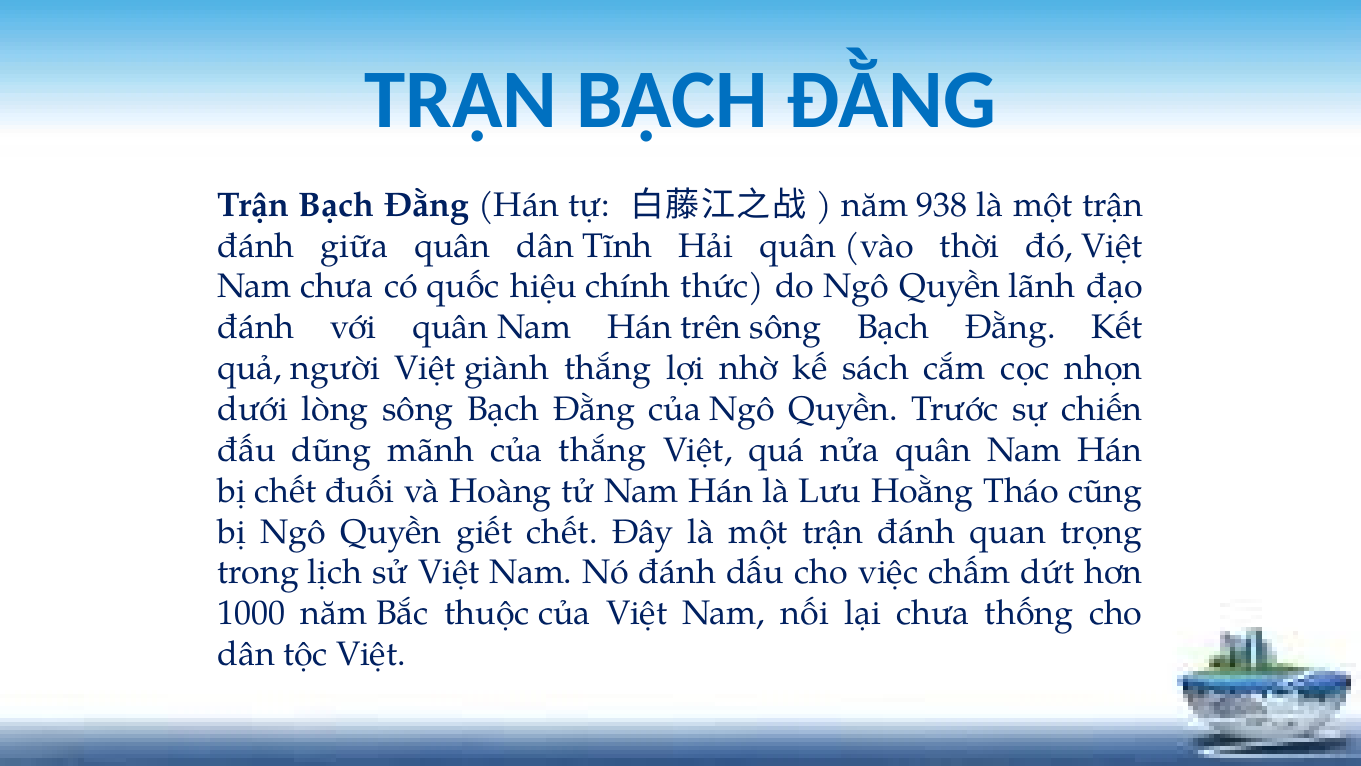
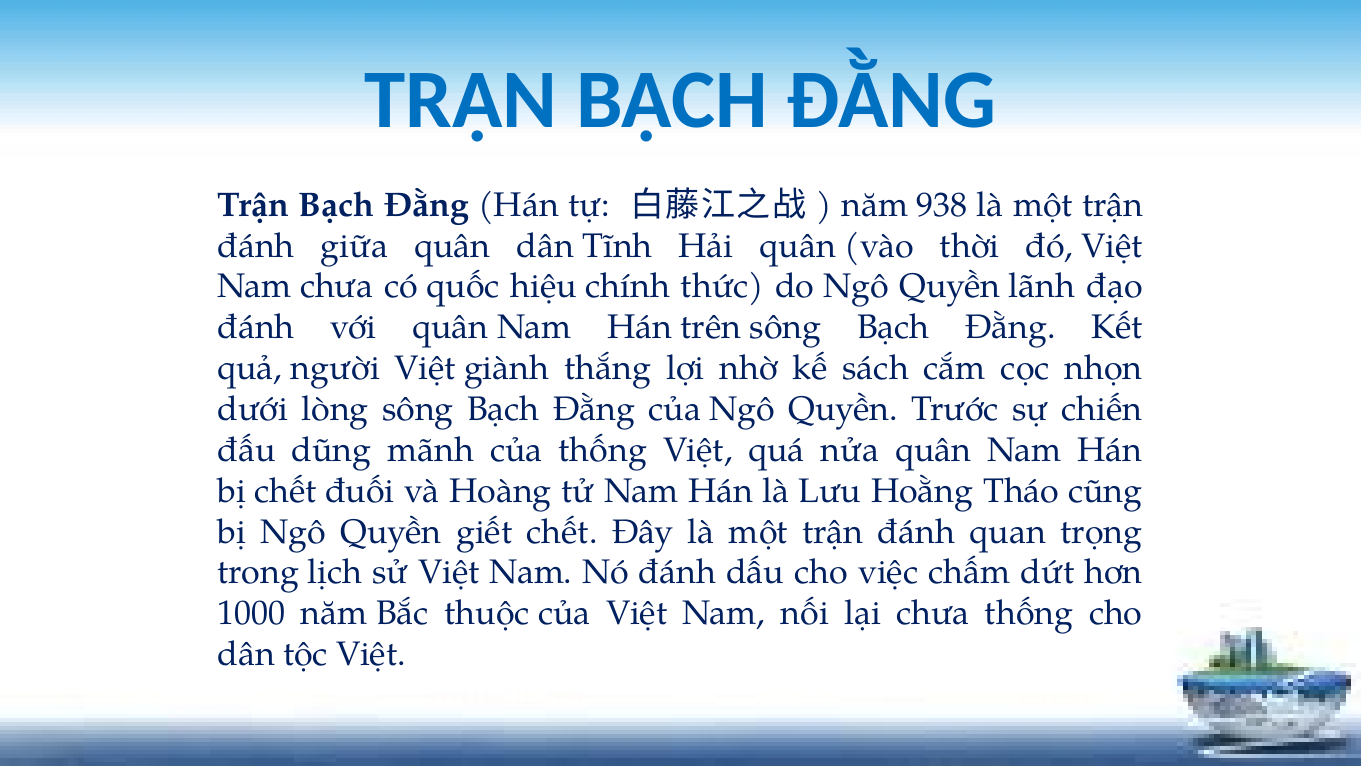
của thắng: thắng -> thống
